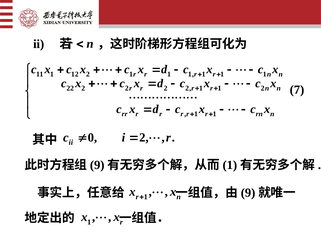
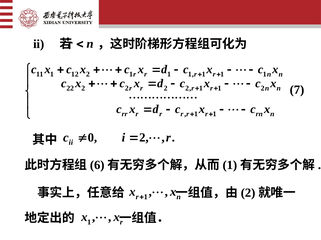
9 at (97, 165): 9 -> 6
9 at (248, 193): 9 -> 2
